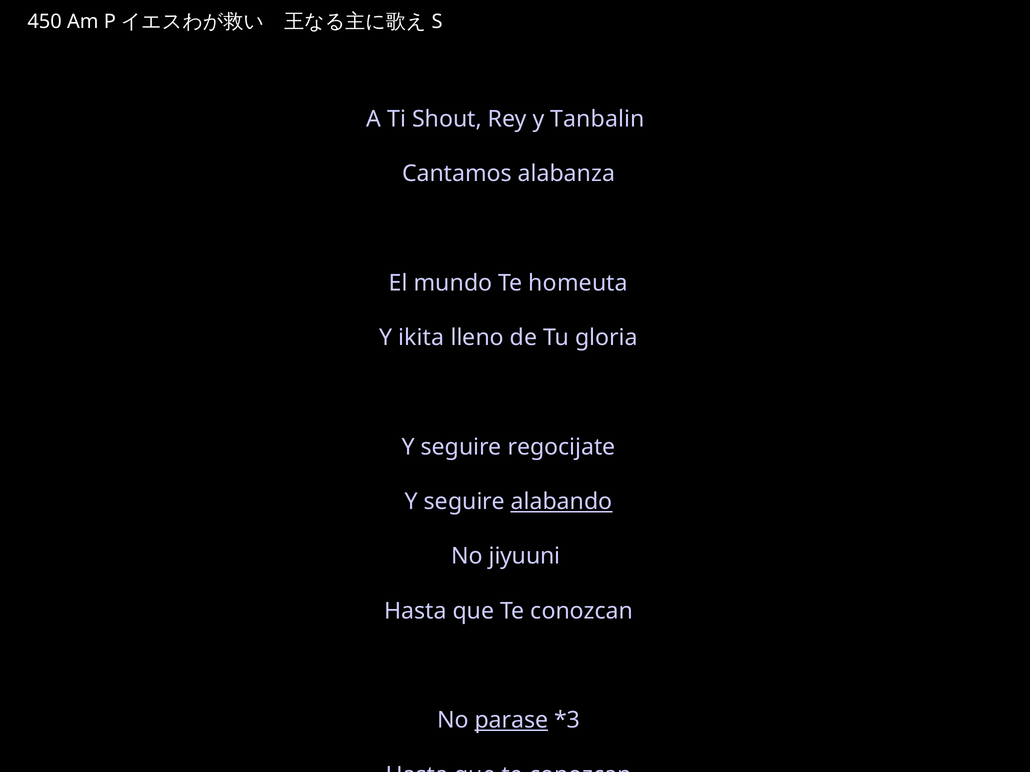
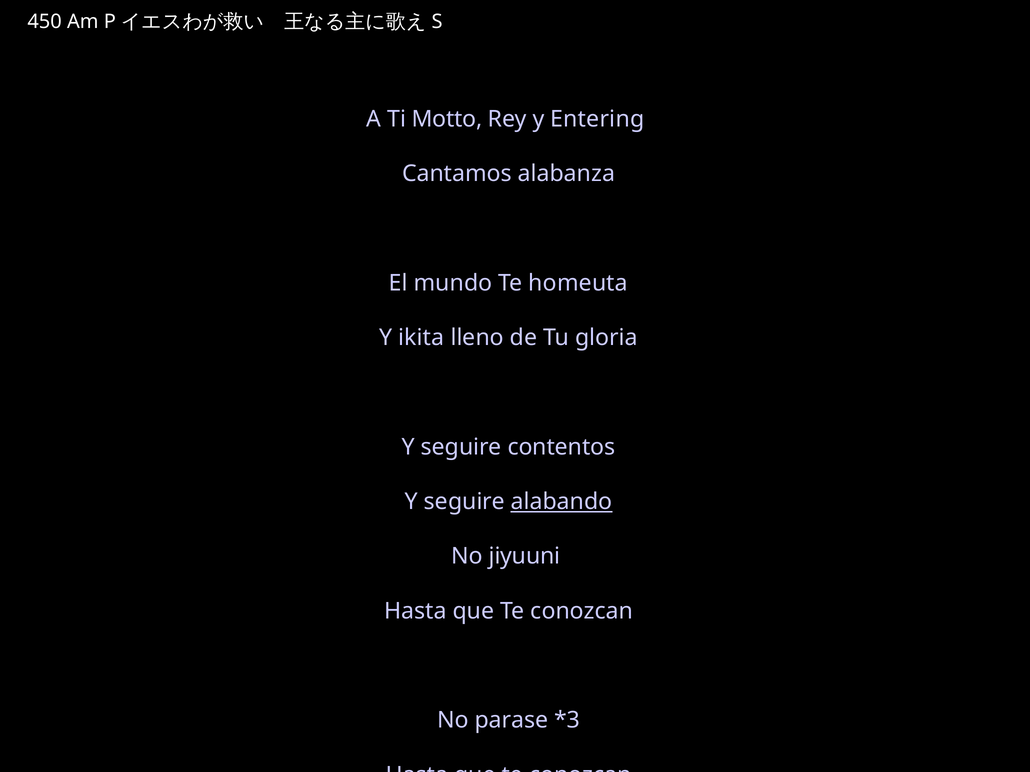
Shout: Shout -> Motto
Tanbalin: Tanbalin -> Entering
regocijate: regocijate -> contentos
parase underline: present -> none
